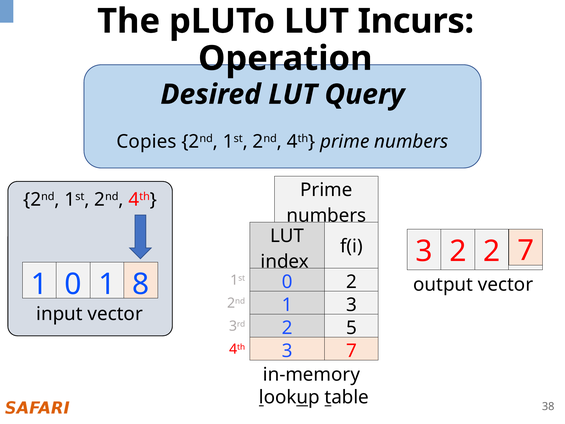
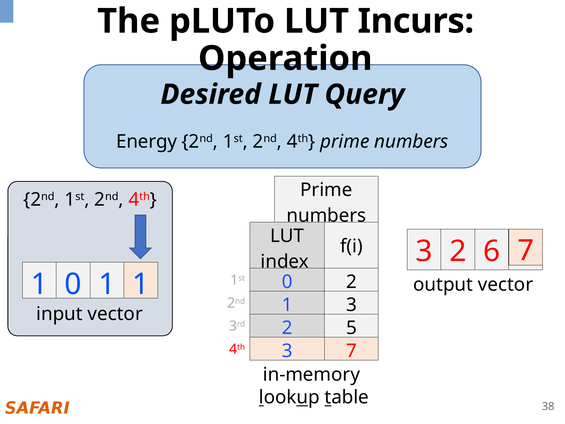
Copies: Copies -> Energy
2 2: 2 -> 6
1 8: 8 -> 1
